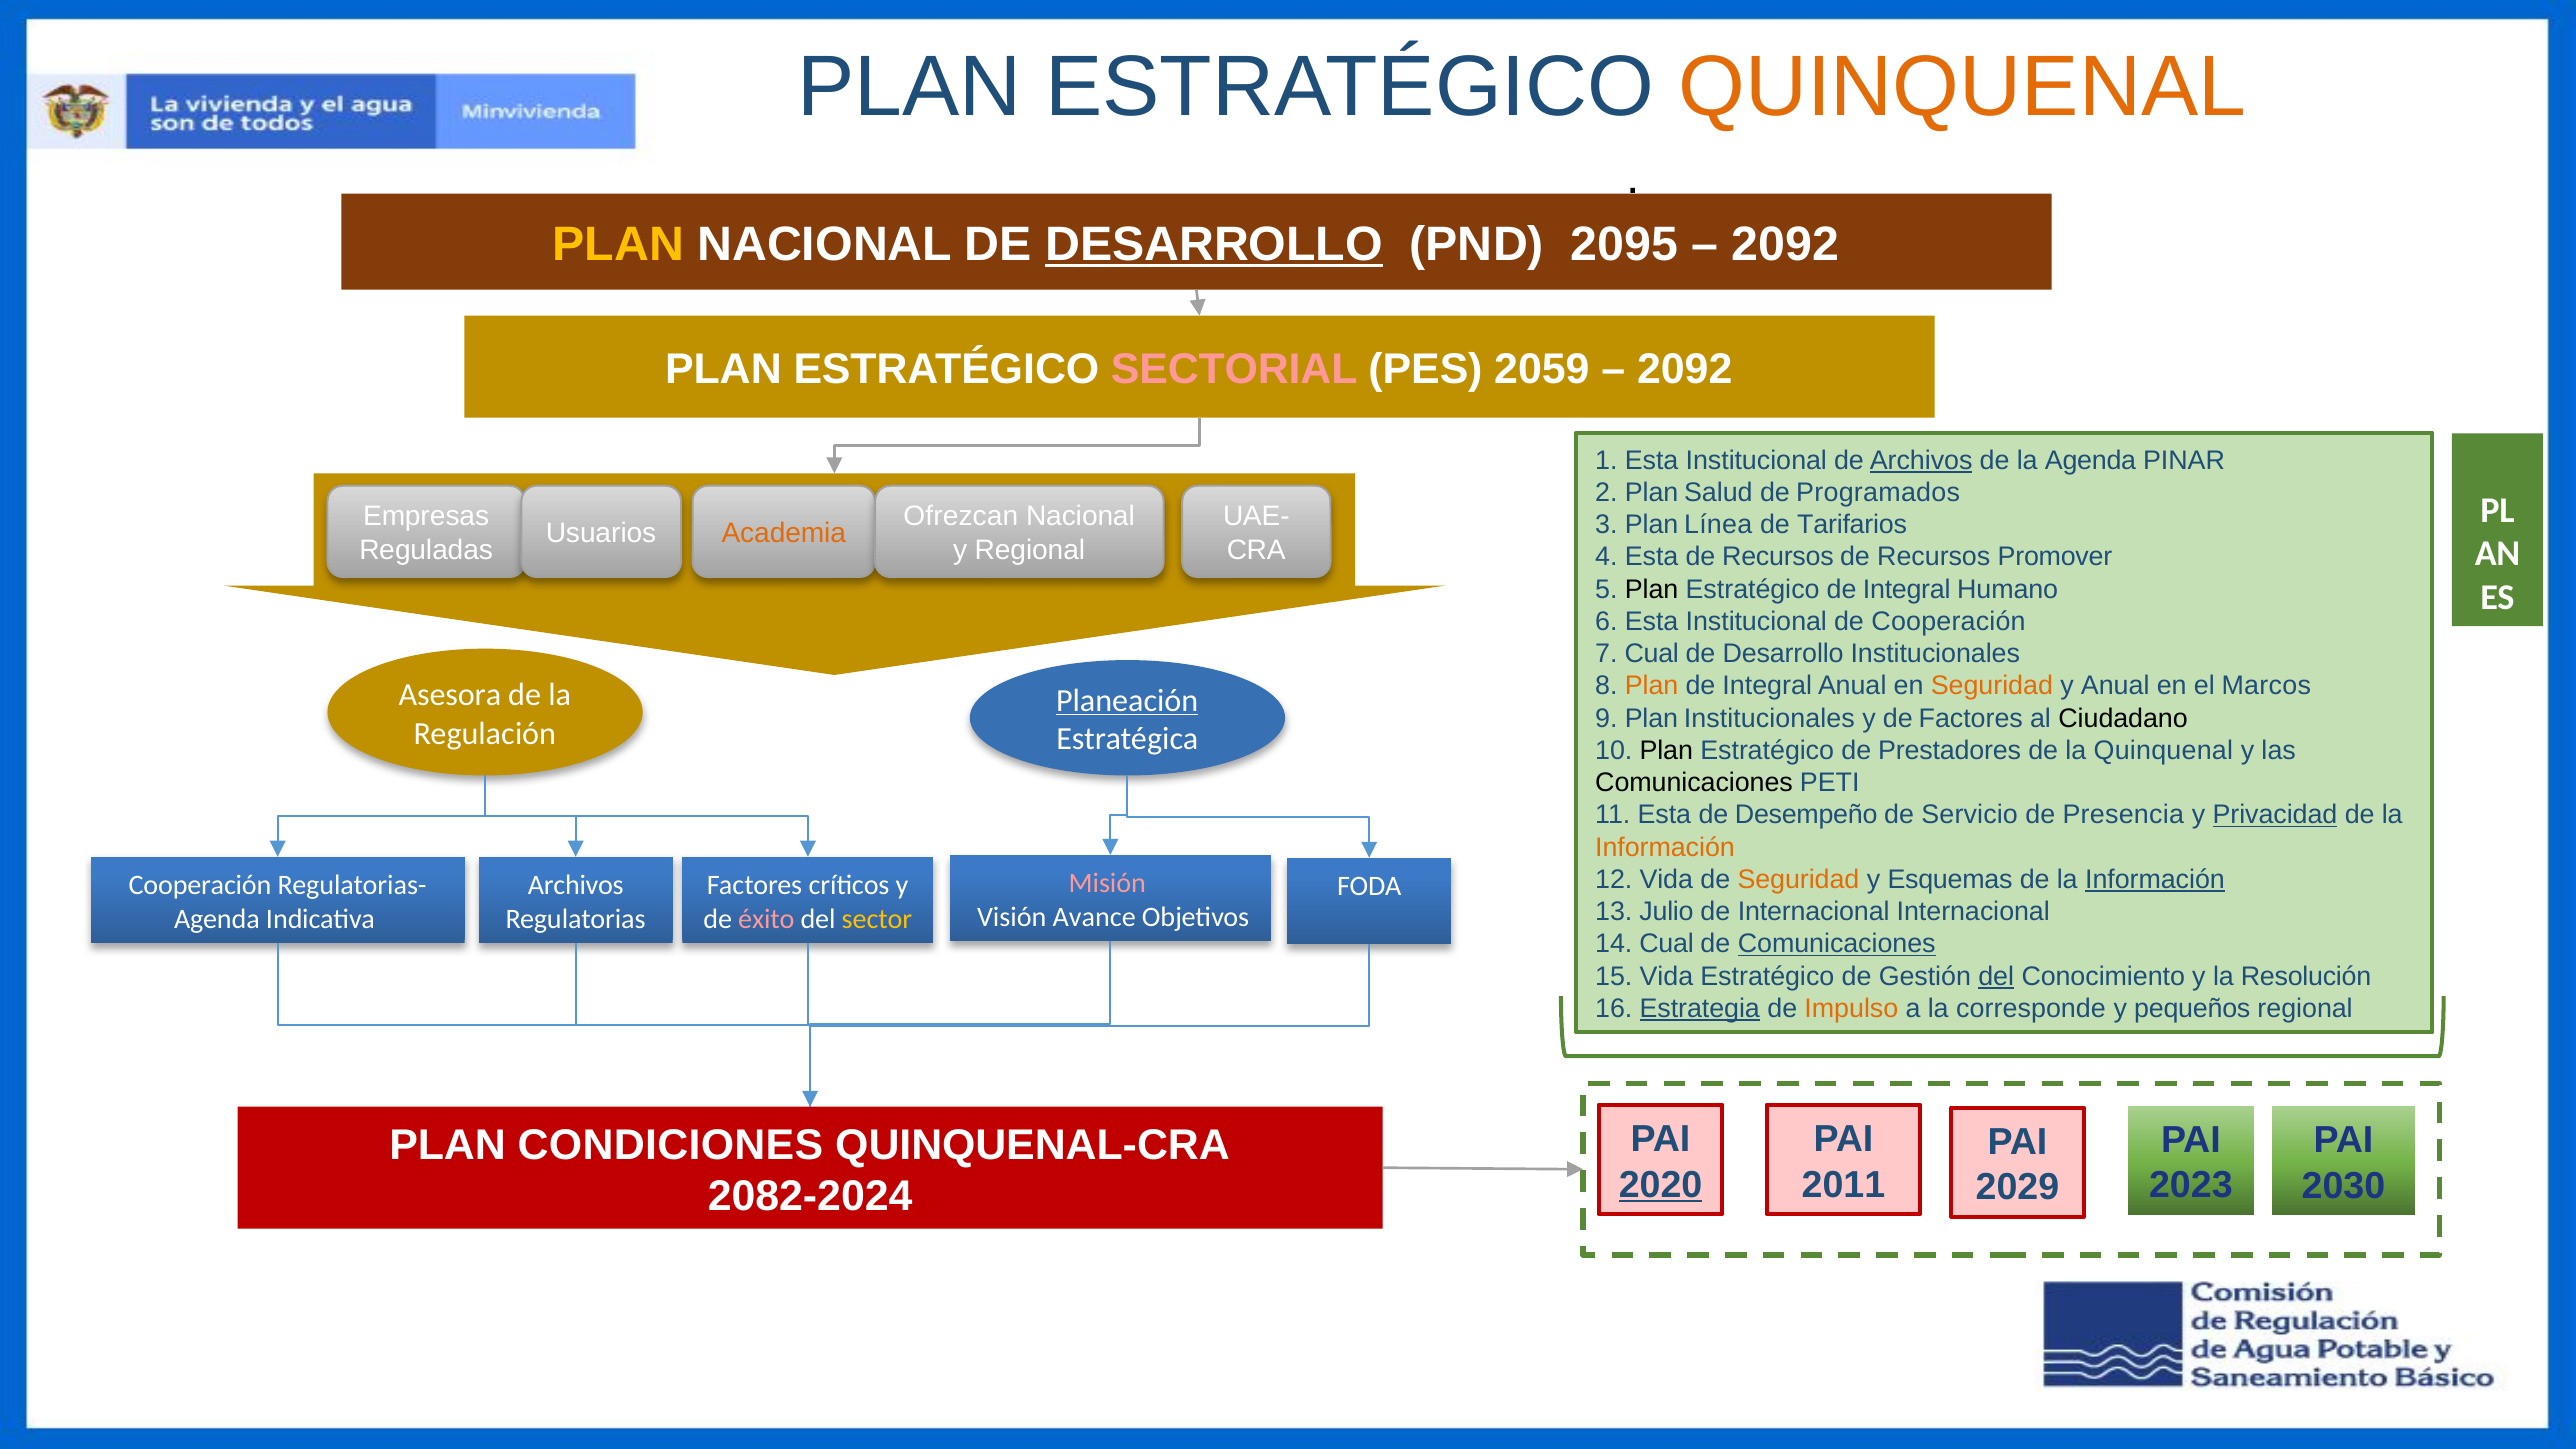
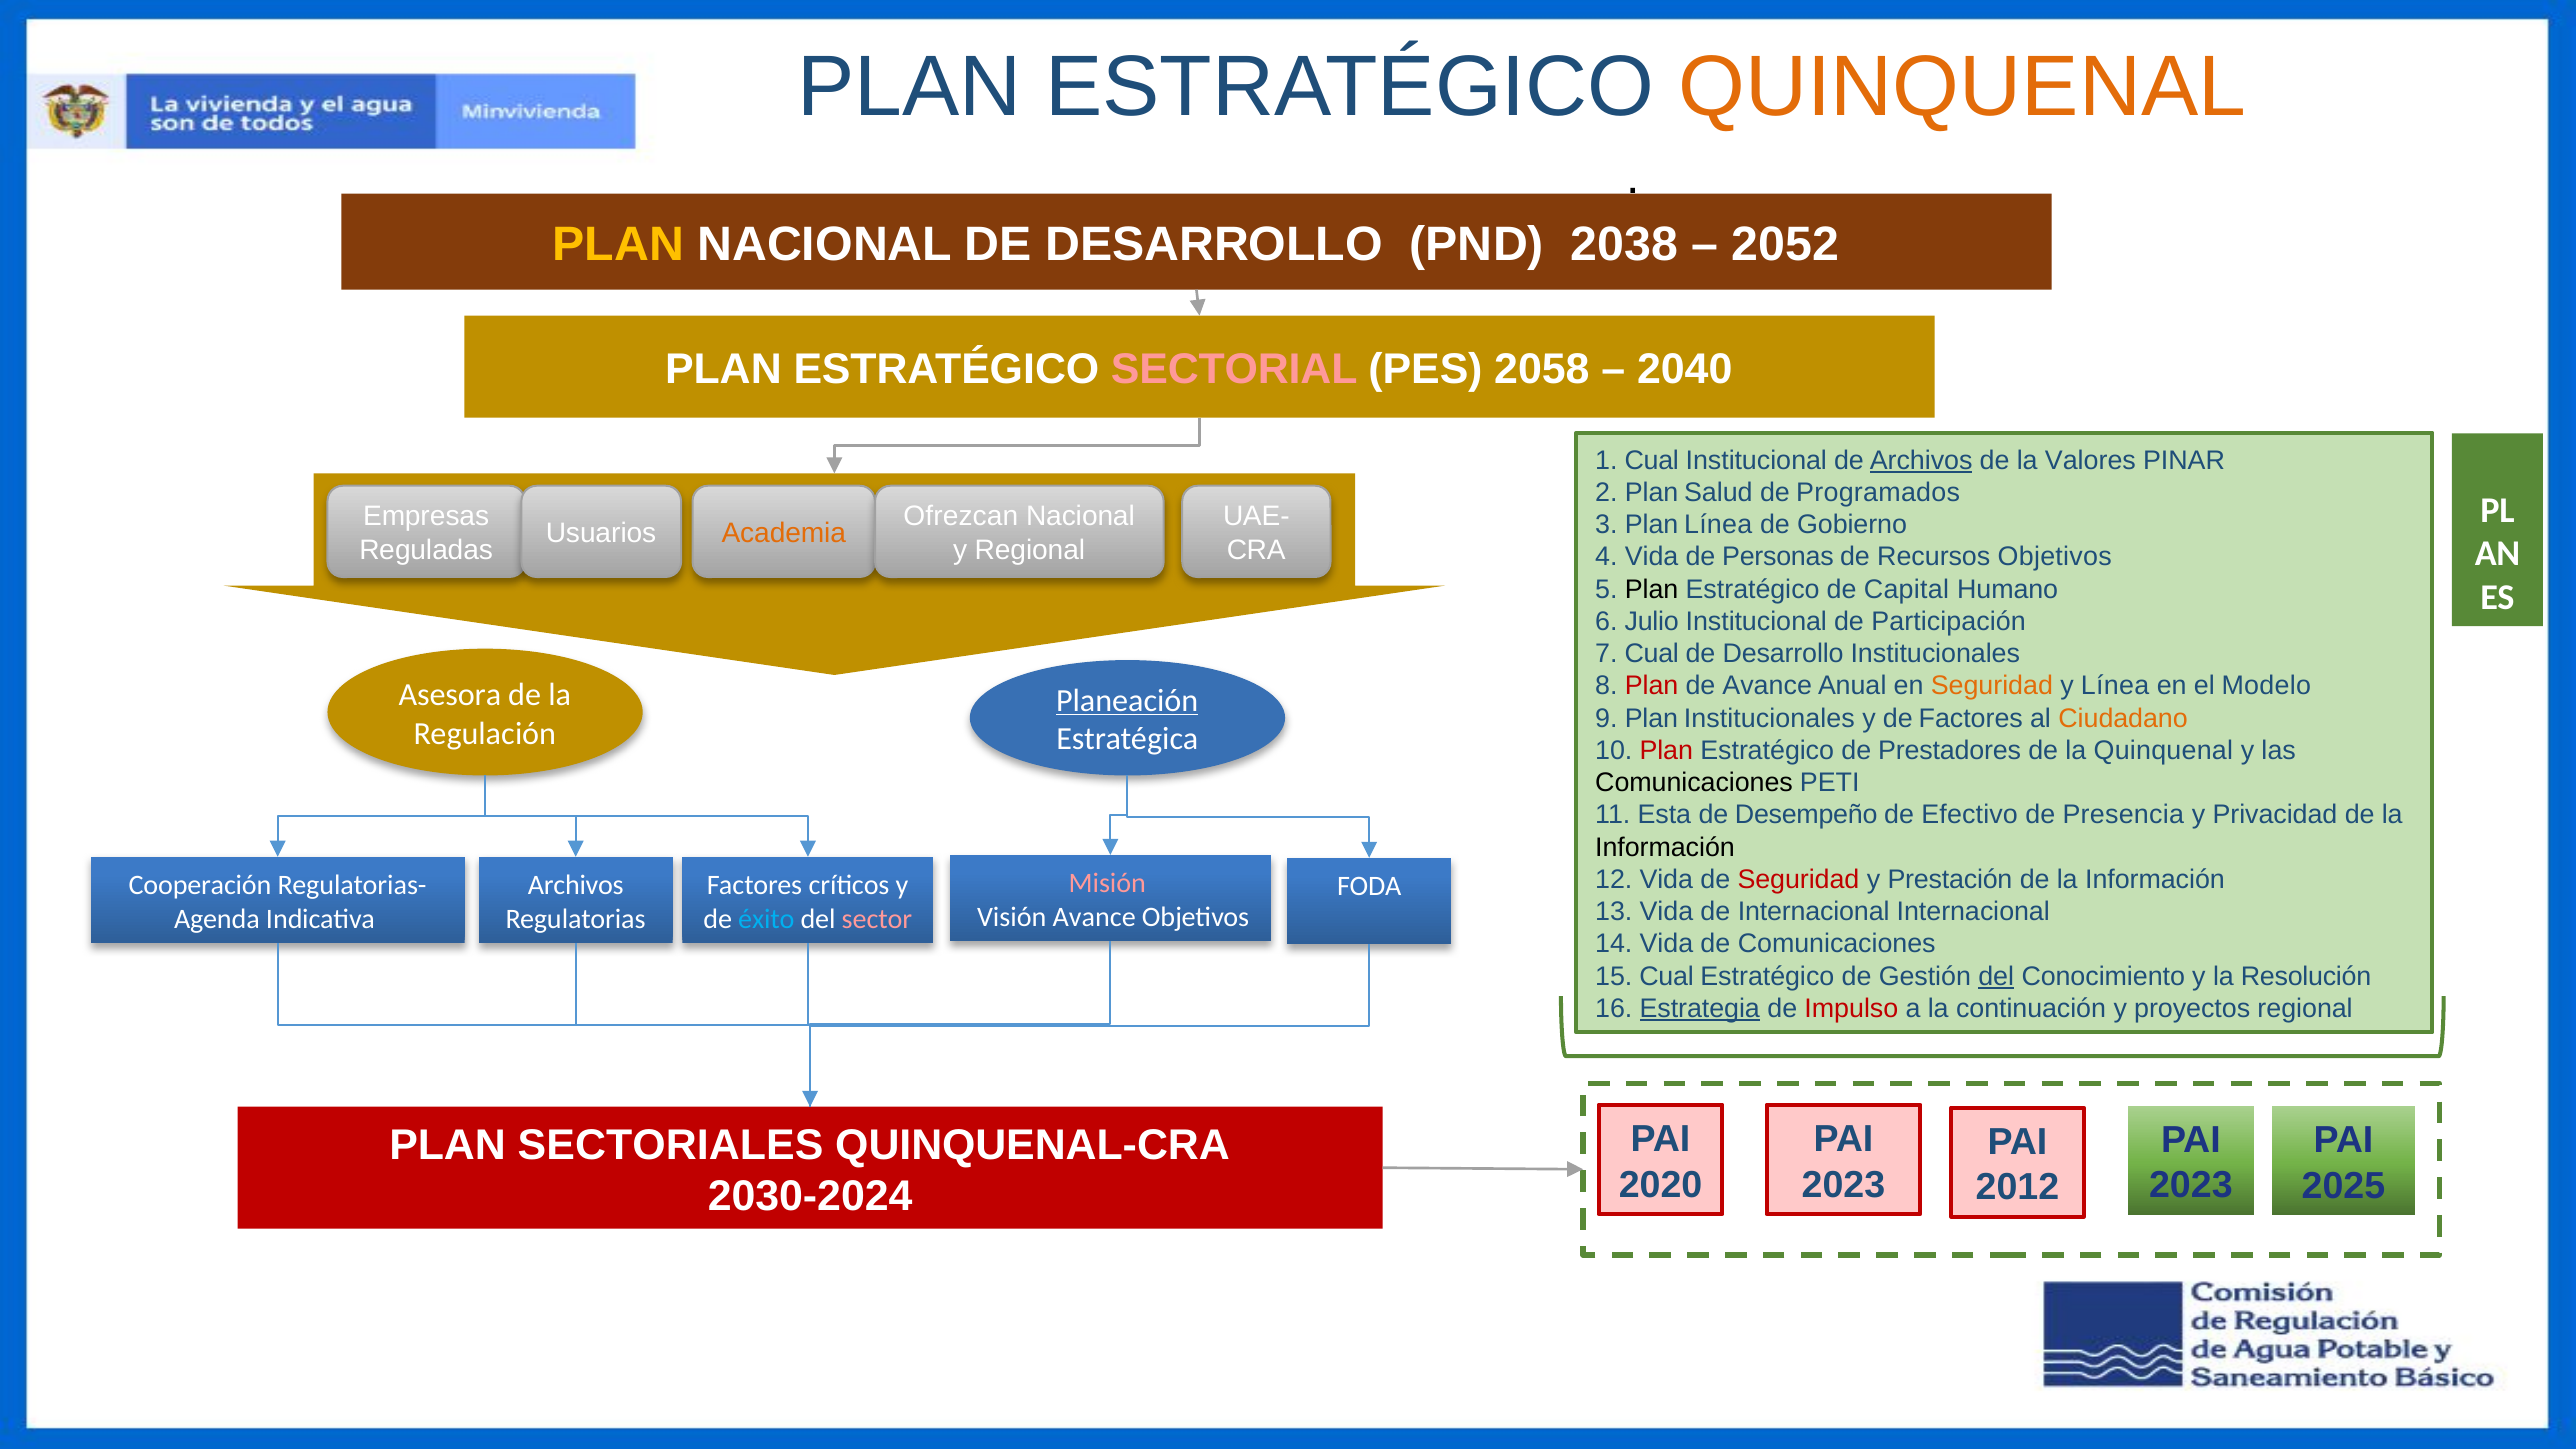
DESARROLLO at (1214, 245) underline: present -> none
2095: 2095 -> 2038
2092 at (1785, 245): 2092 -> 2052
2059: 2059 -> 2058
2092 at (1685, 370): 2092 -> 2040
1 Esta: Esta -> Cual
la Agenda: Agenda -> Valores
Tarifarios: Tarifarios -> Gobierno
4 Esta: Esta -> Vida
Recursos at (1778, 557): Recursos -> Personas
Recursos Promover: Promover -> Objetivos
Estratégico de Integral: Integral -> Capital
6 Esta: Esta -> Julio
de Cooperación: Cooperación -> Participación
Plan at (1652, 686) colour: orange -> red
Integral at (1767, 686): Integral -> Avance
y Anual: Anual -> Línea
Marcos: Marcos -> Modelo
Ciudadano colour: black -> orange
Plan at (1666, 751) colour: black -> red
Servicio: Servicio -> Efectivo
Privacidad underline: present -> none
Información at (1665, 847) colour: orange -> black
Seguridad at (1798, 880) colour: orange -> red
Esquemas: Esquemas -> Prestación
Información at (2155, 880) underline: present -> none
13 Julio: Julio -> Vida
éxito colour: pink -> light blue
sector colour: yellow -> pink
14 Cual: Cual -> Vida
Comunicaciones at (1837, 944) underline: present -> none
15 Vida: Vida -> Cual
Impulso colour: orange -> red
corresponde: corresponde -> continuación
pequeños: pequeños -> proyectos
CONDICIONES: CONDICIONES -> SECTORIALES
2020 underline: present -> none
2011 at (1843, 1185): 2011 -> 2023
2030: 2030 -> 2025
2029: 2029 -> 2012
2082-2024: 2082-2024 -> 2030-2024
